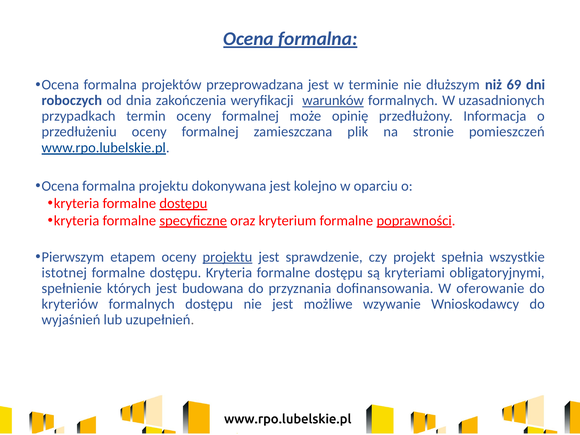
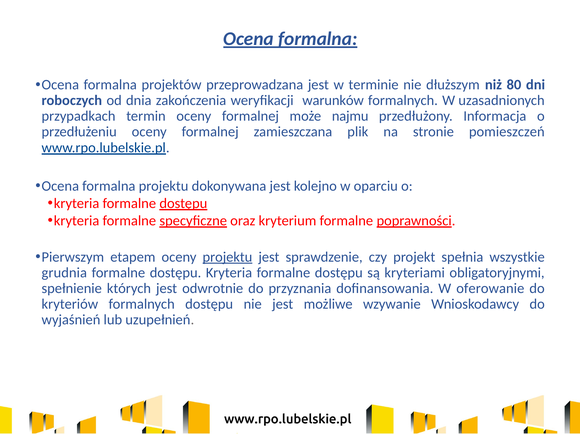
69: 69 -> 80
warunków underline: present -> none
opinię: opinię -> najmu
istotnej: istotnej -> grudnia
budowana: budowana -> odwrotnie
